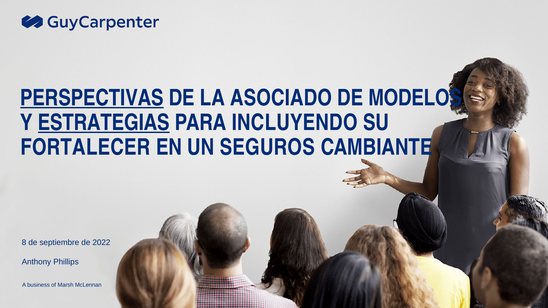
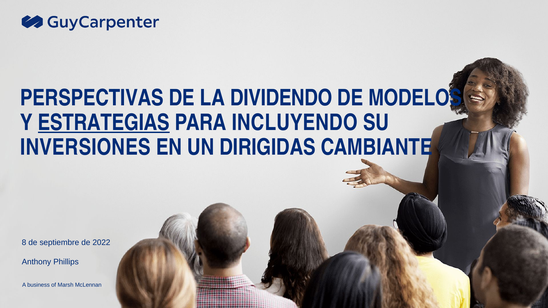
PERSPECTIVAS underline: present -> none
ASOCIADO: ASOCIADO -> DIVIDENDO
FORTALECER: FORTALECER -> INVERSIONES
SEGUROS: SEGUROS -> DIRIGIDAS
